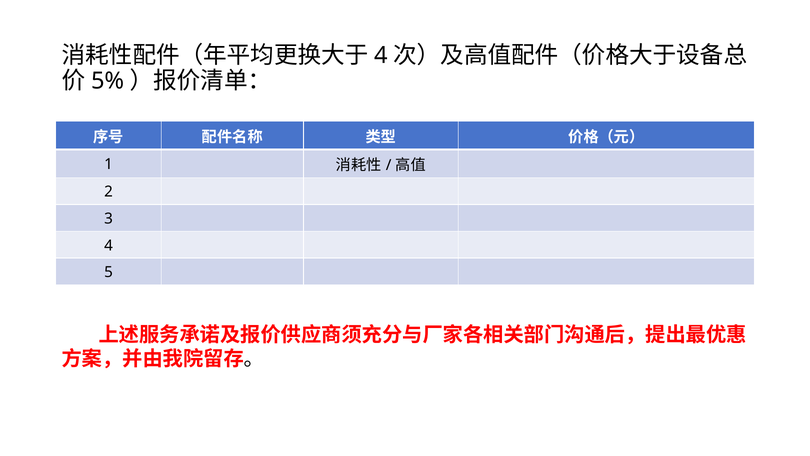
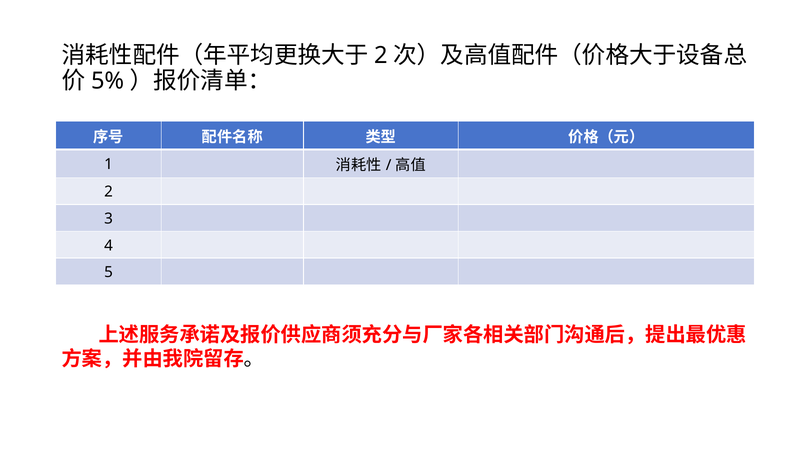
4 at (381, 55): 4 -> 2
